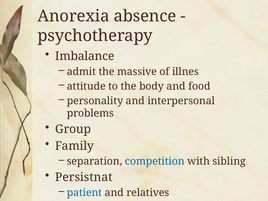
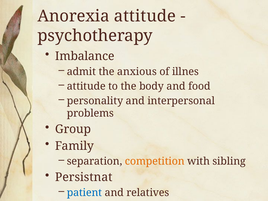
Anorexia absence: absence -> attitude
massive: massive -> anxious
competition colour: blue -> orange
